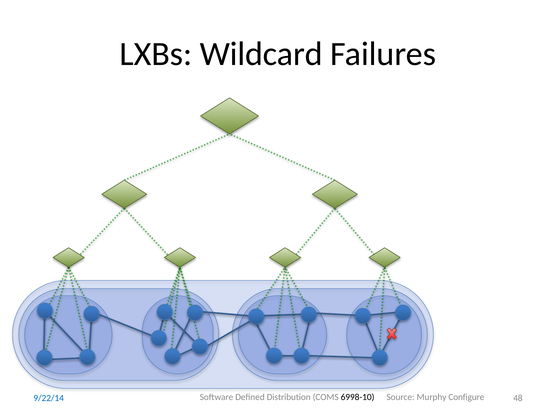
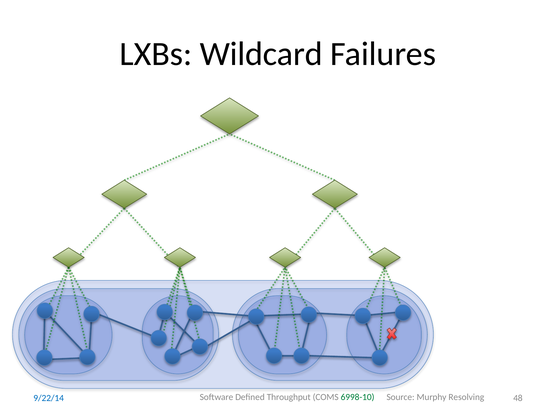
Distribution: Distribution -> Throughput
6998-10 colour: black -> green
Configure: Configure -> Resolving
